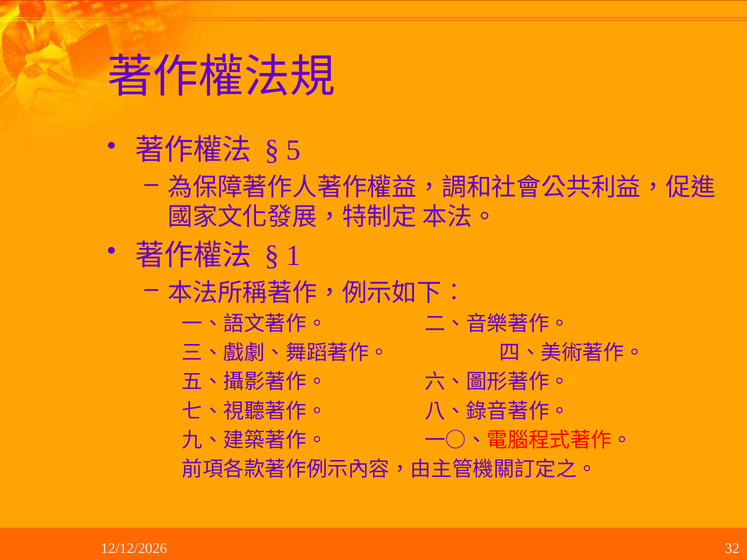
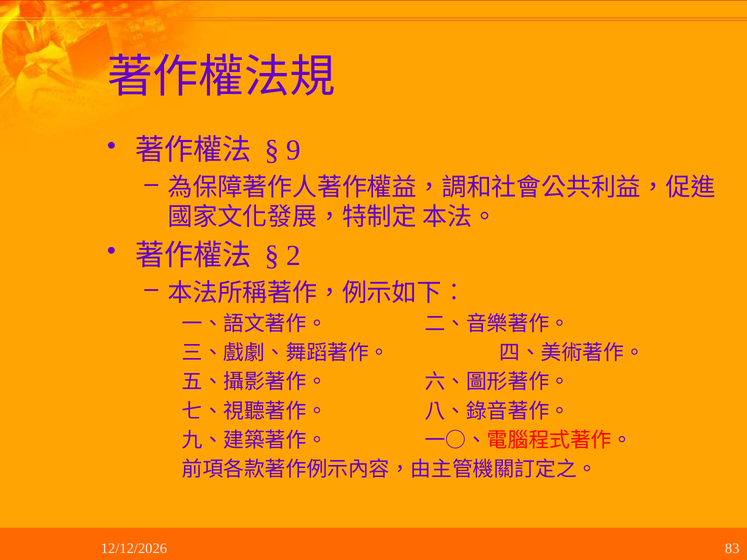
5: 5 -> 9
1: 1 -> 2
32: 32 -> 83
